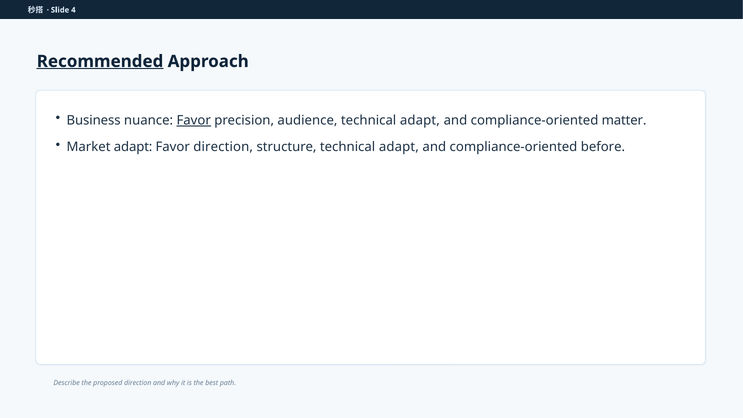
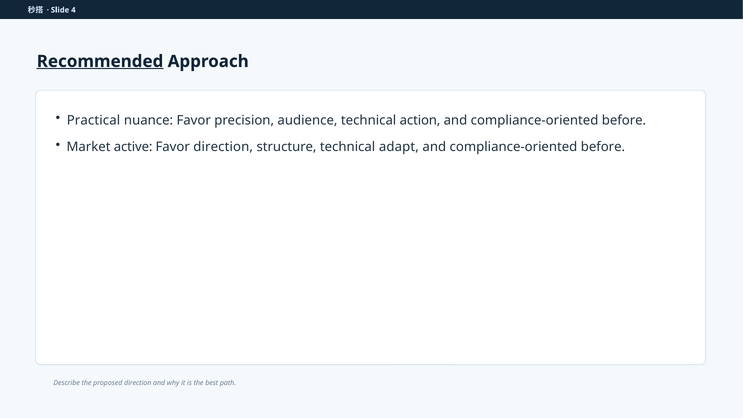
Business: Business -> Practical
Favor at (194, 120) underline: present -> none
adapt at (420, 120): adapt -> action
matter at (624, 120): matter -> before
Market adapt: adapt -> active
